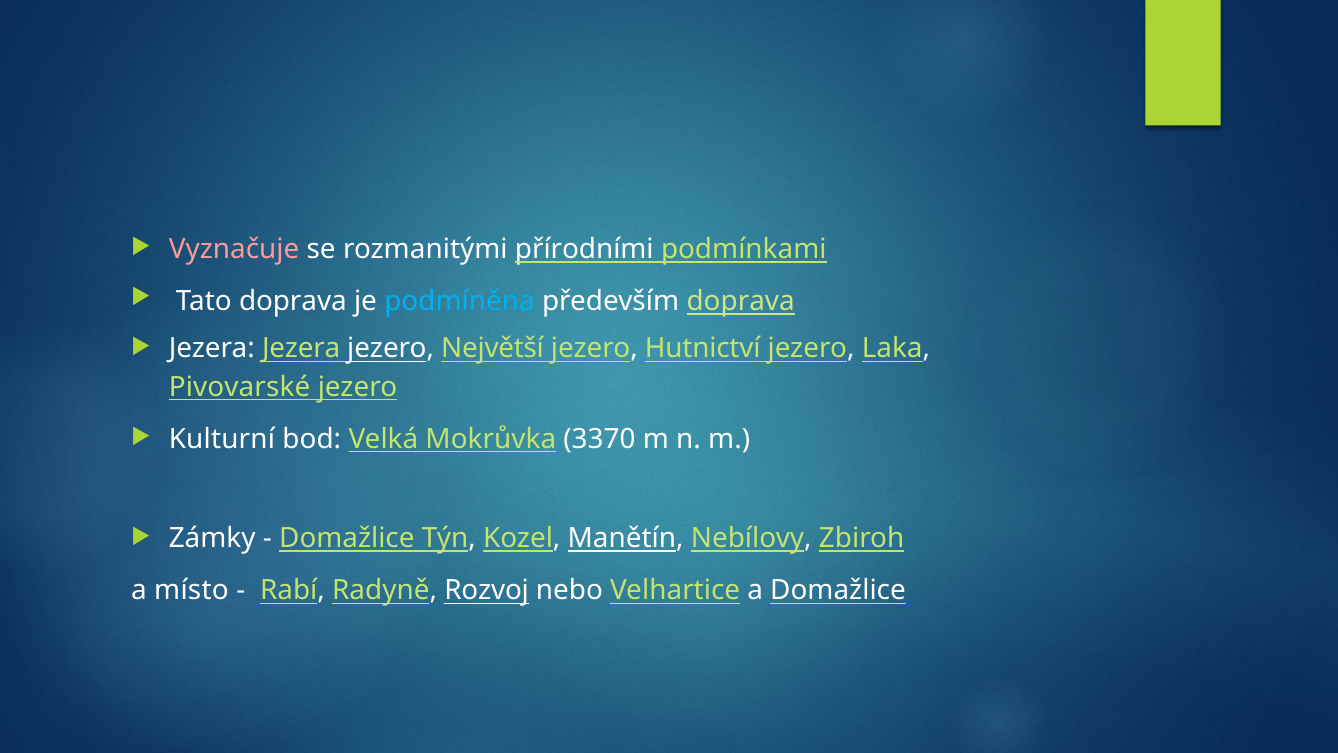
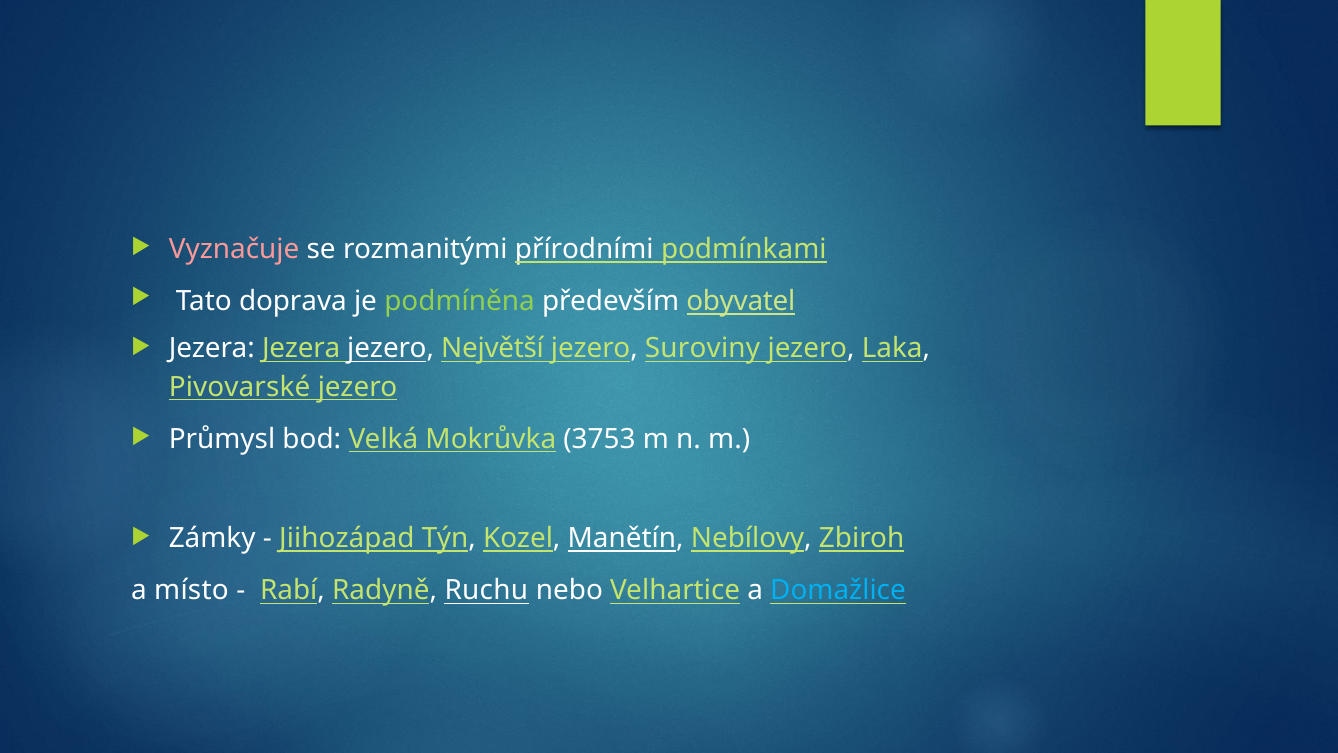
podmíněna colour: light blue -> light green
především doprava: doprava -> obyvatel
Hutnictví: Hutnictví -> Suroviny
Kulturní: Kulturní -> Průmysl
3370: 3370 -> 3753
Domažlice at (347, 538): Domažlice -> Jiihozápad
Rozvoj: Rozvoj -> Ruchu
Domažlice at (838, 590) colour: white -> light blue
